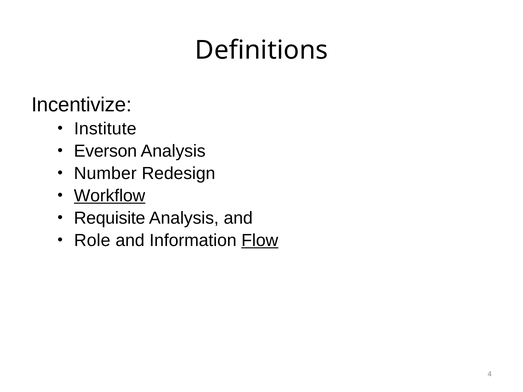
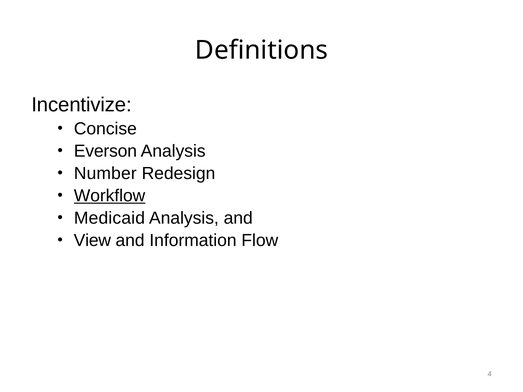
Institute: Institute -> Concise
Requisite: Requisite -> Medicaid
Role: Role -> View
Flow underline: present -> none
